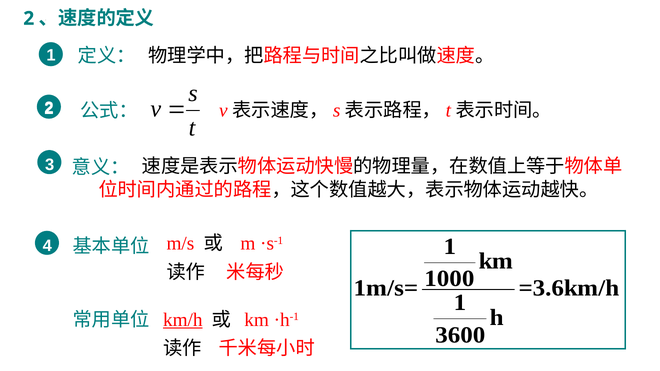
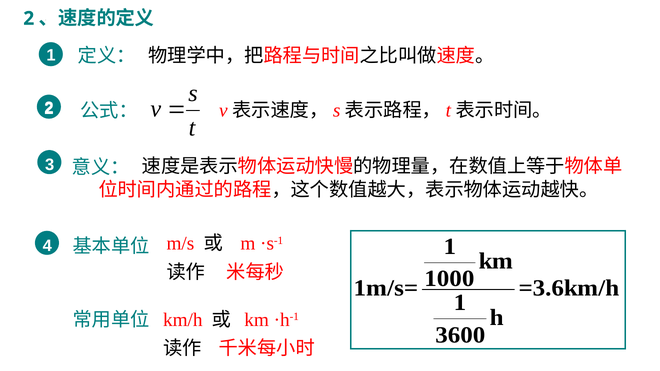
km/h underline: present -> none
